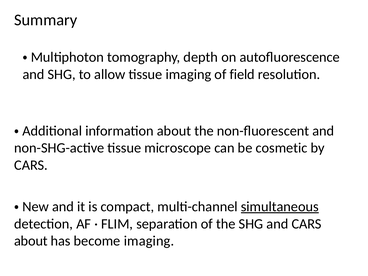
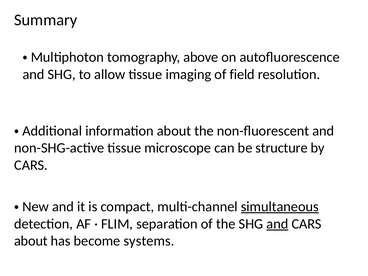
depth: depth -> above
cosmetic: cosmetic -> structure
and at (277, 224) underline: none -> present
become imaging: imaging -> systems
